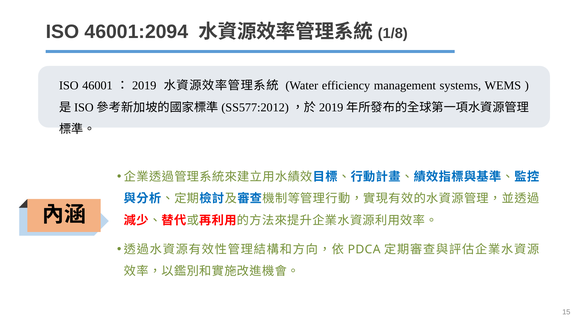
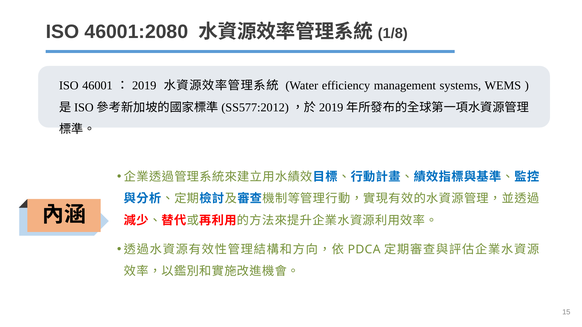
46001:2094: 46001:2094 -> 46001:2080
